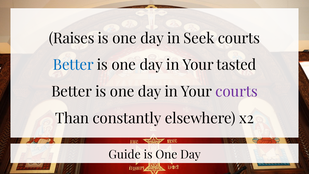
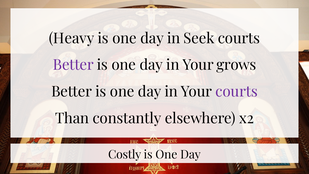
Raises: Raises -> Heavy
Better at (73, 65) colour: blue -> purple
tasted: tasted -> grows
Guide: Guide -> Costly
